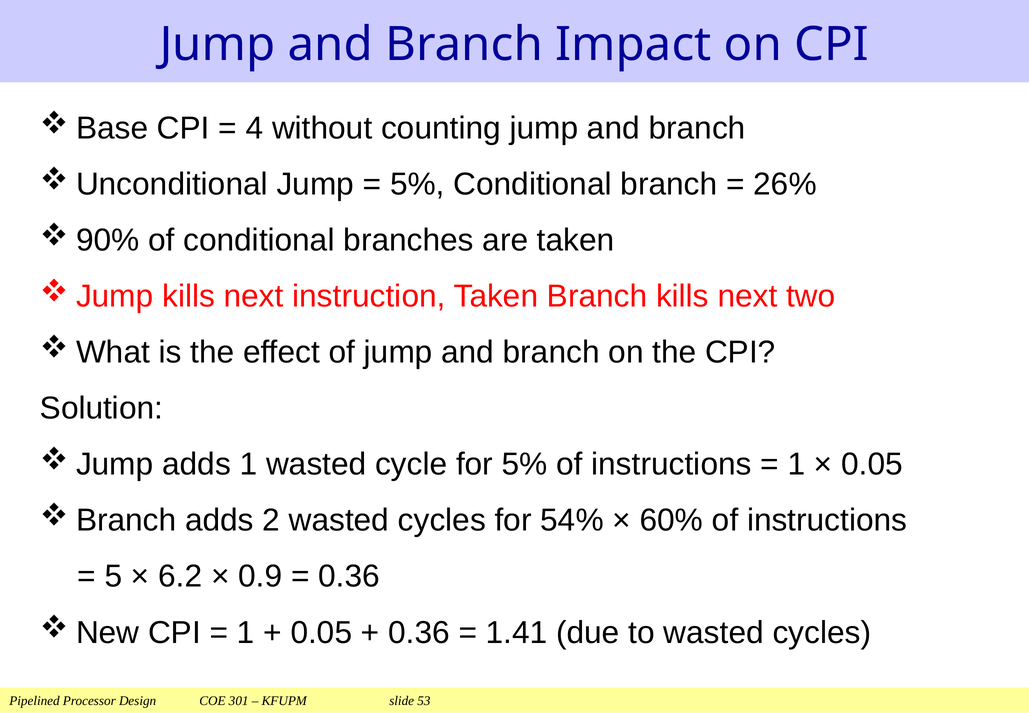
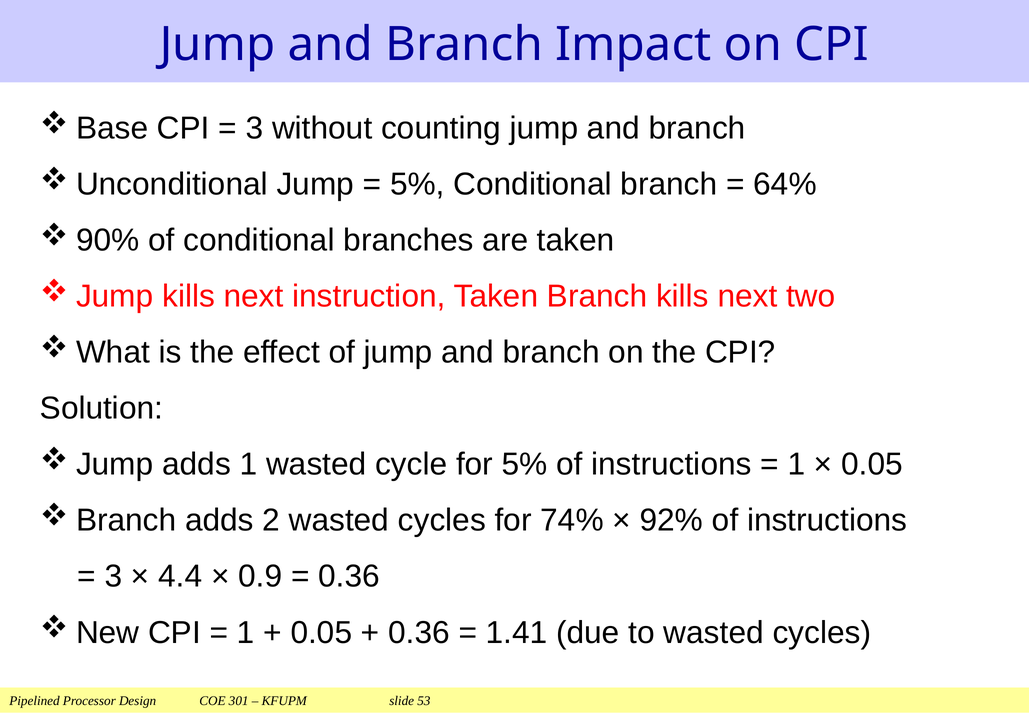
4 at (255, 128): 4 -> 3
26%: 26% -> 64%
54%: 54% -> 74%
60%: 60% -> 92%
5 at (113, 576): 5 -> 3
6.2: 6.2 -> 4.4
